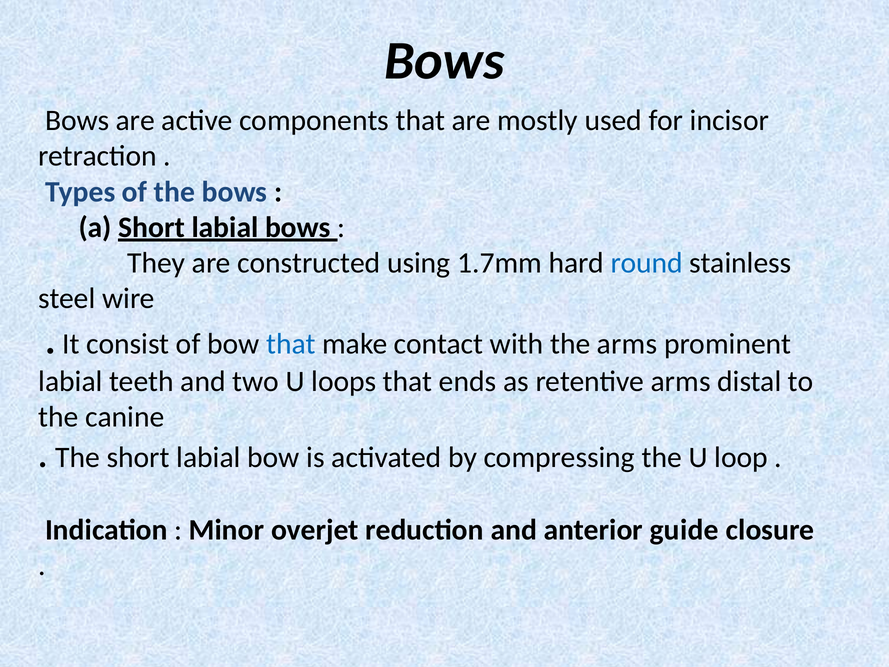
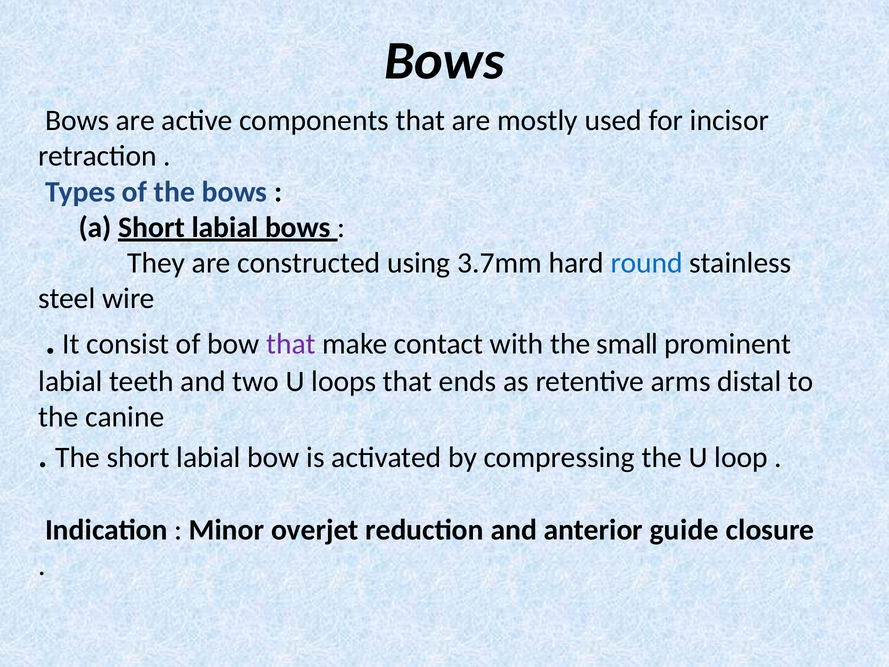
1.7mm: 1.7mm -> 3.7mm
that at (291, 344) colour: blue -> purple
the arms: arms -> small
